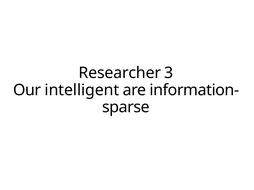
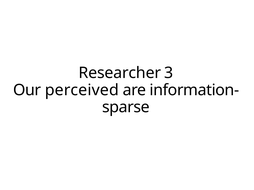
intelligent: intelligent -> perceived
